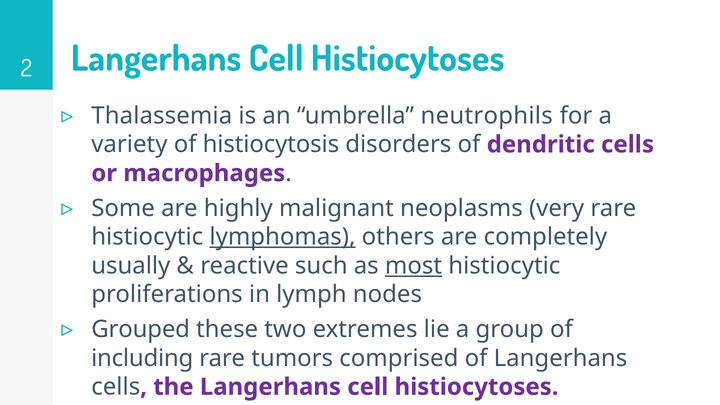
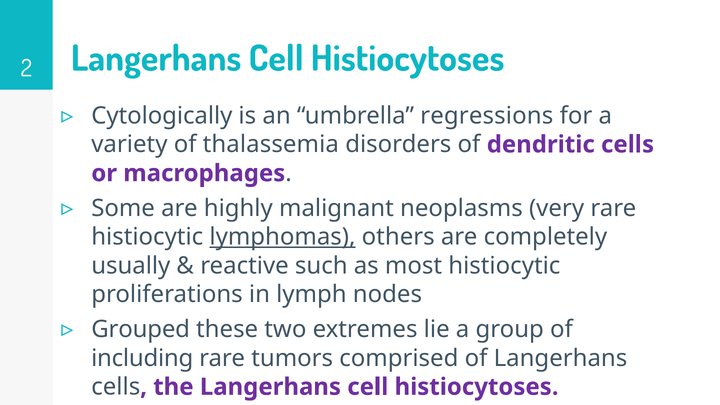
Thalassemia: Thalassemia -> Cytologically
neutrophils: neutrophils -> regressions
histiocytosis: histiocytosis -> thalassemia
most underline: present -> none
